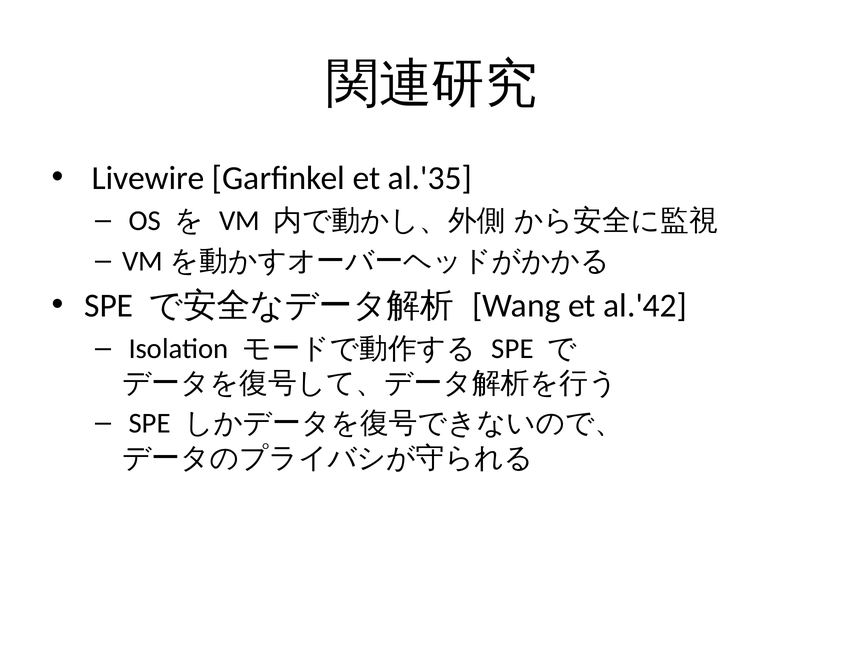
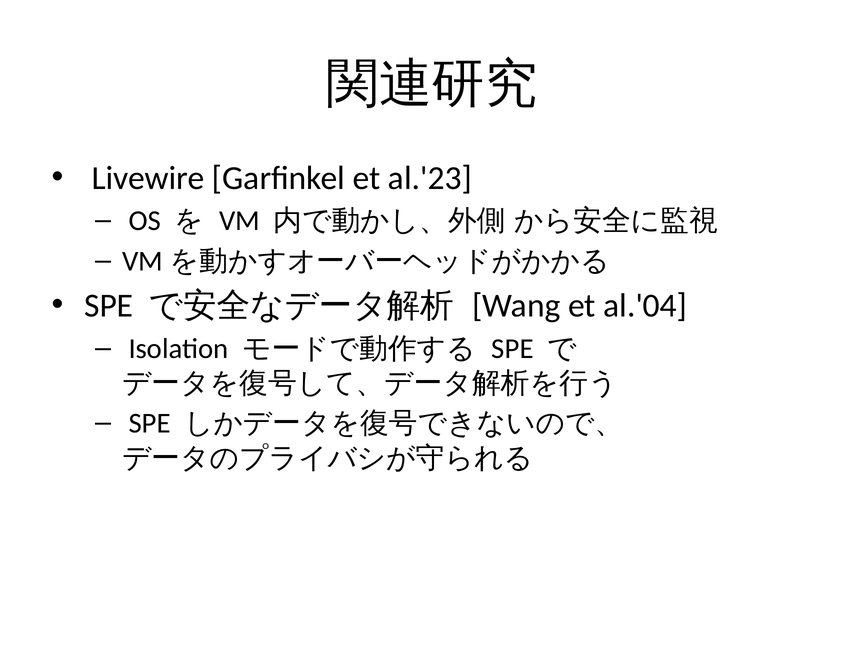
al.'35: al.'35 -> al.'23
al.'42: al.'42 -> al.'04
